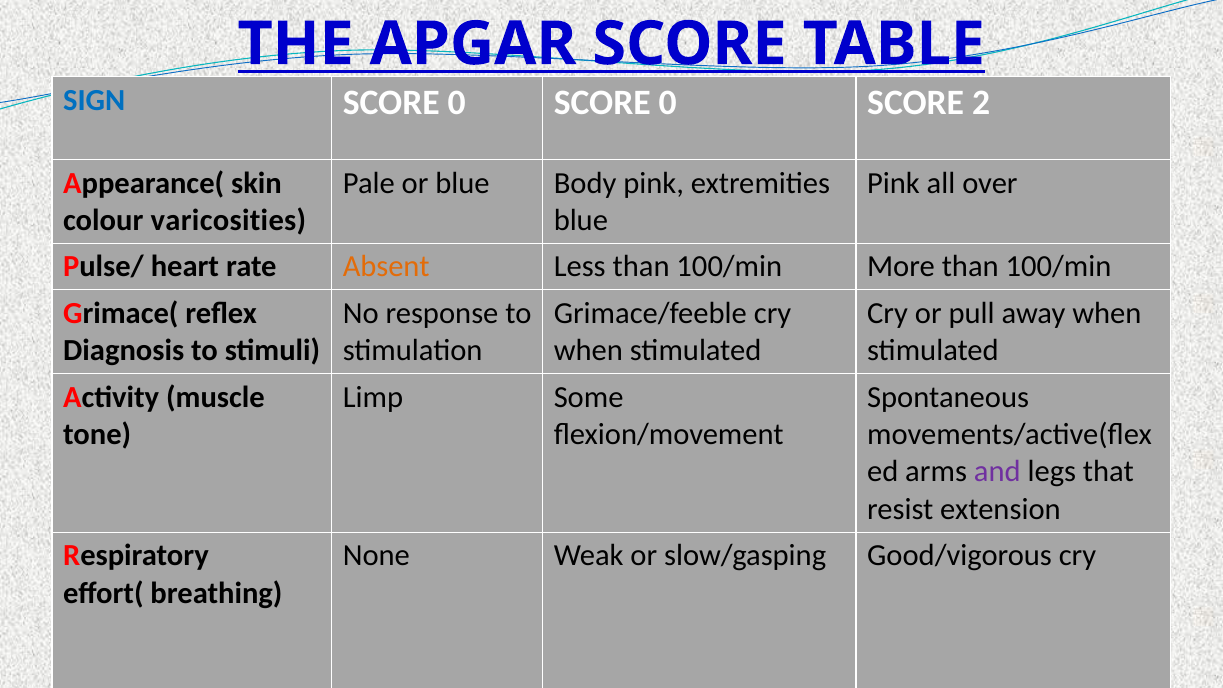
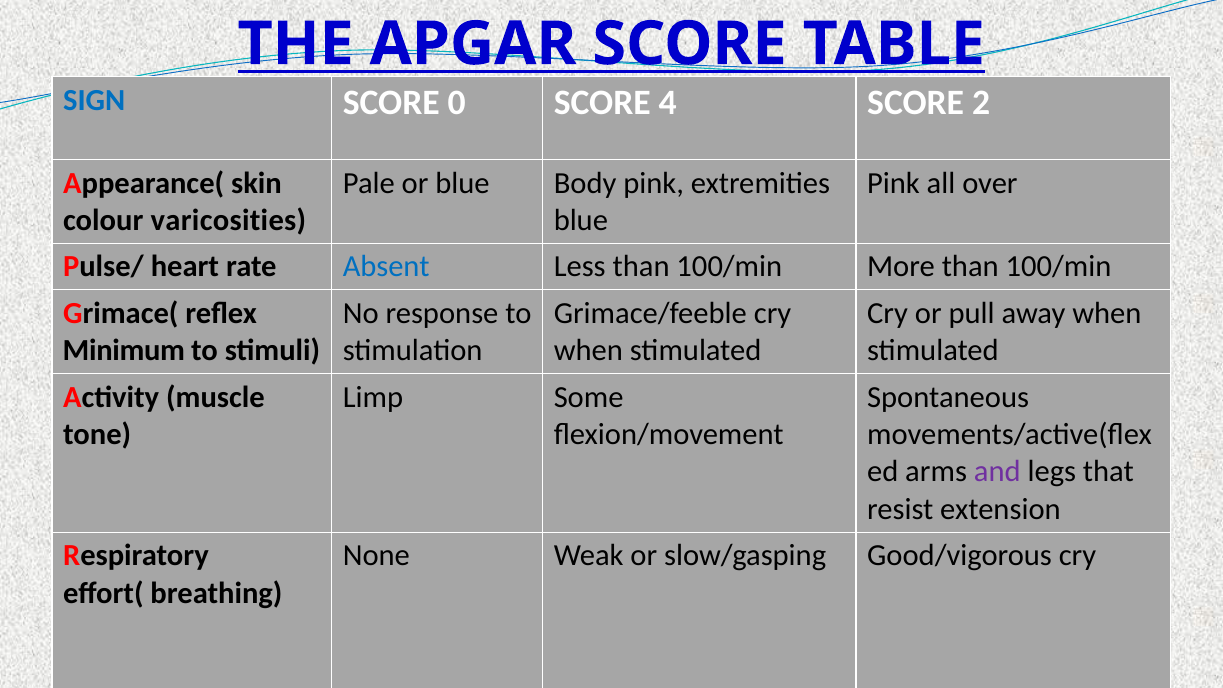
0 SCORE 0: 0 -> 4
Absent colour: orange -> blue
Diagnosis: Diagnosis -> Minimum
